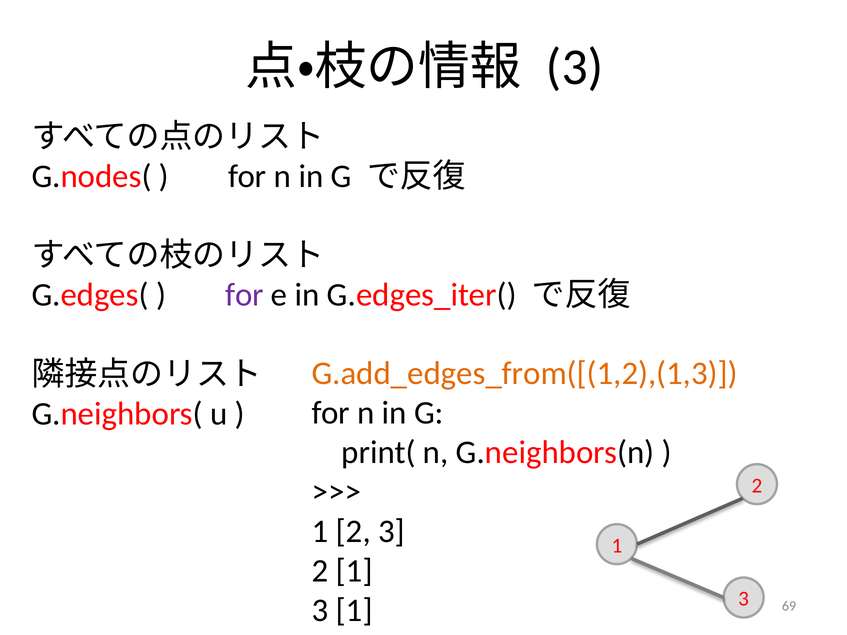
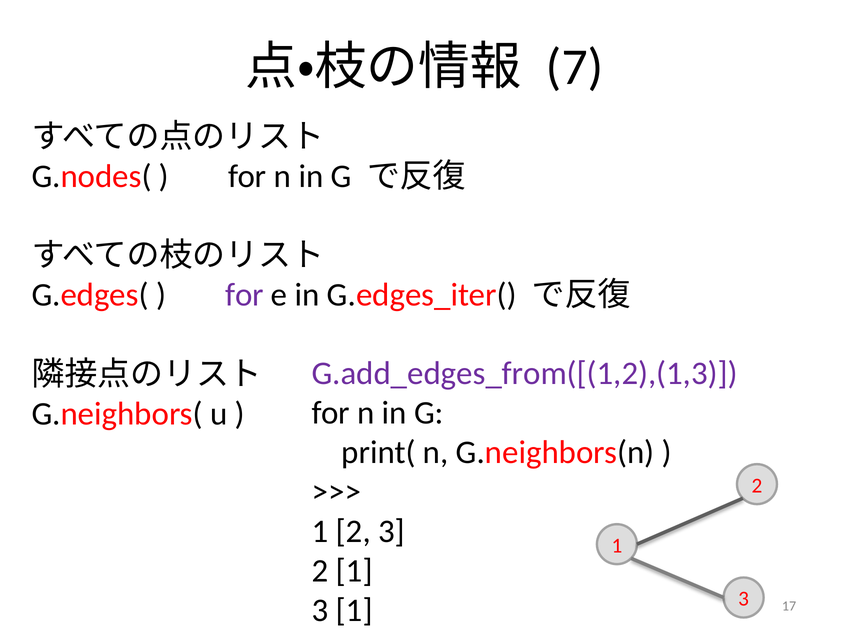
3 at (575, 67): 3 -> 7
G.add_edges_from([(1,2),(1,3 colour: orange -> purple
69: 69 -> 17
